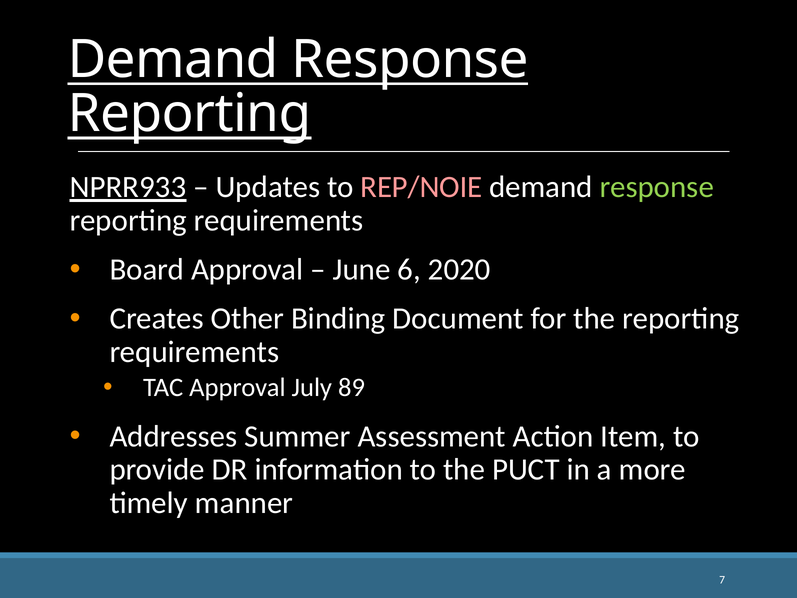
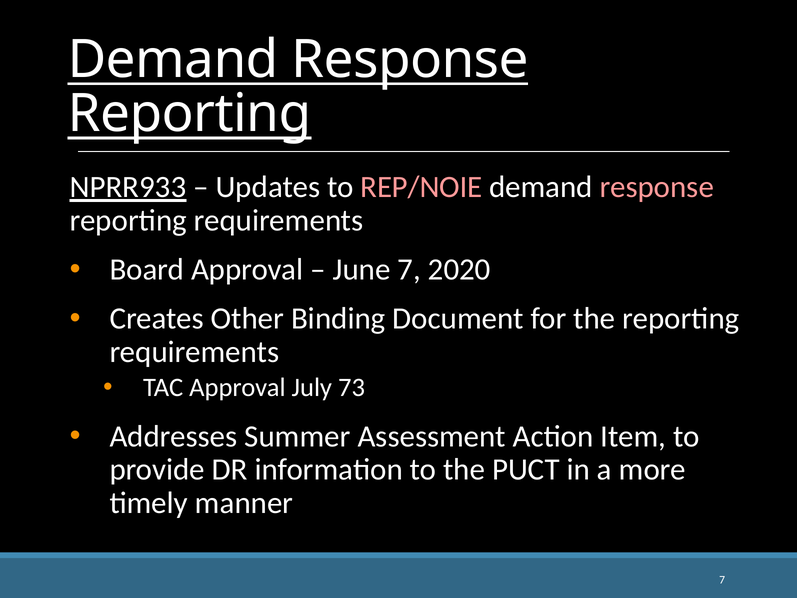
response at (657, 187) colour: light green -> pink
June 6: 6 -> 7
89: 89 -> 73
